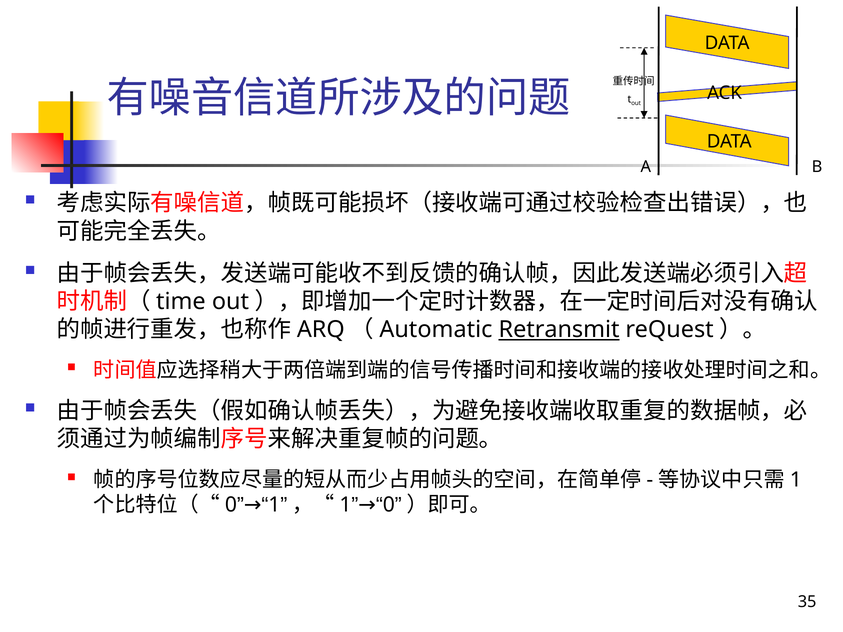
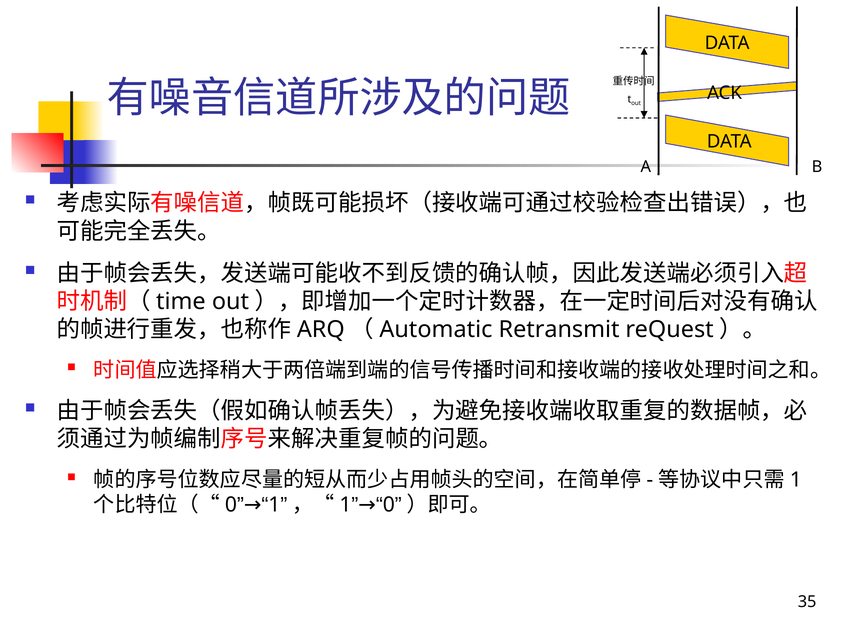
Retransmit underline: present -> none
